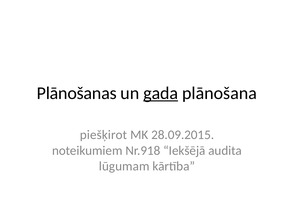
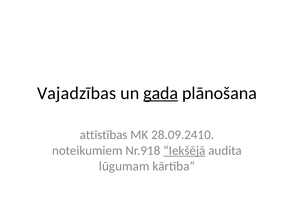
Plānošanas: Plānošanas -> Vajadzības
piešķirot: piešķirot -> attīstības
28.09.2015: 28.09.2015 -> 28.09.2410
Iekšējā underline: none -> present
